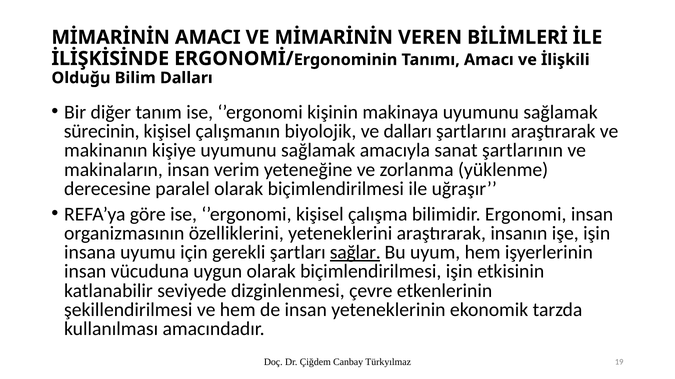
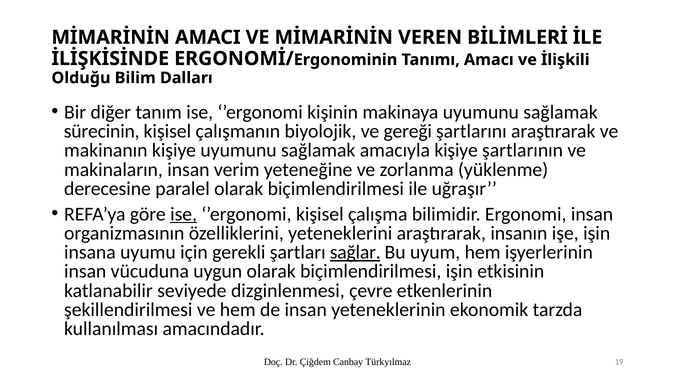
ve dalları: dalları -> gereği
amacıyla sanat: sanat -> kişiye
ise at (184, 215) underline: none -> present
